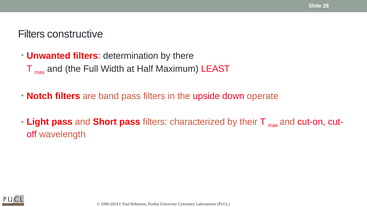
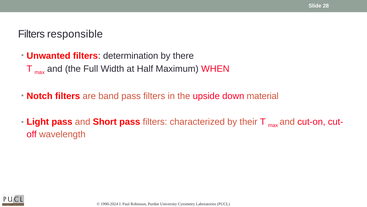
constructive: constructive -> responsible
LEAST: LEAST -> WHEN
operate: operate -> material
